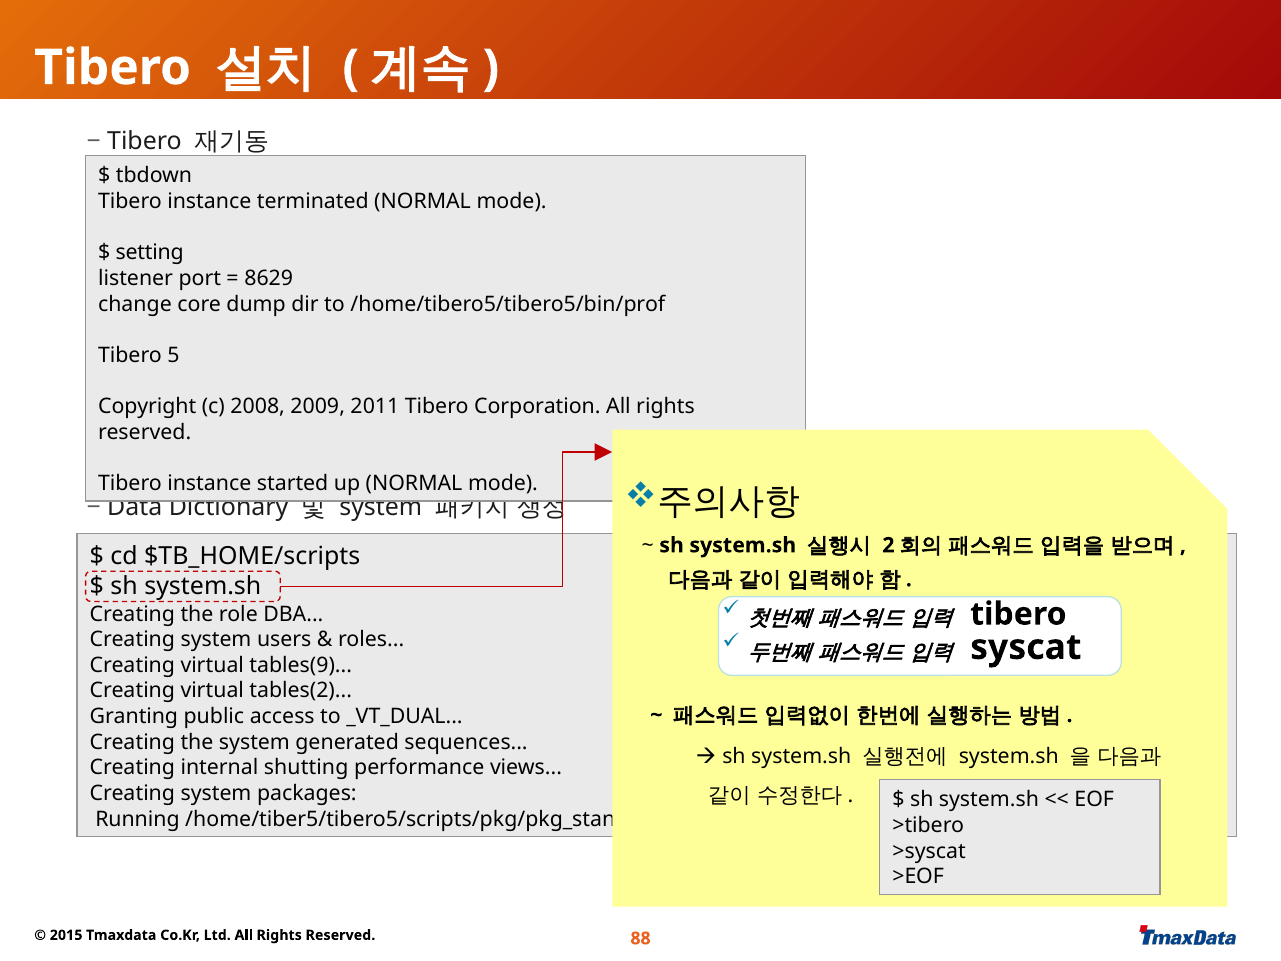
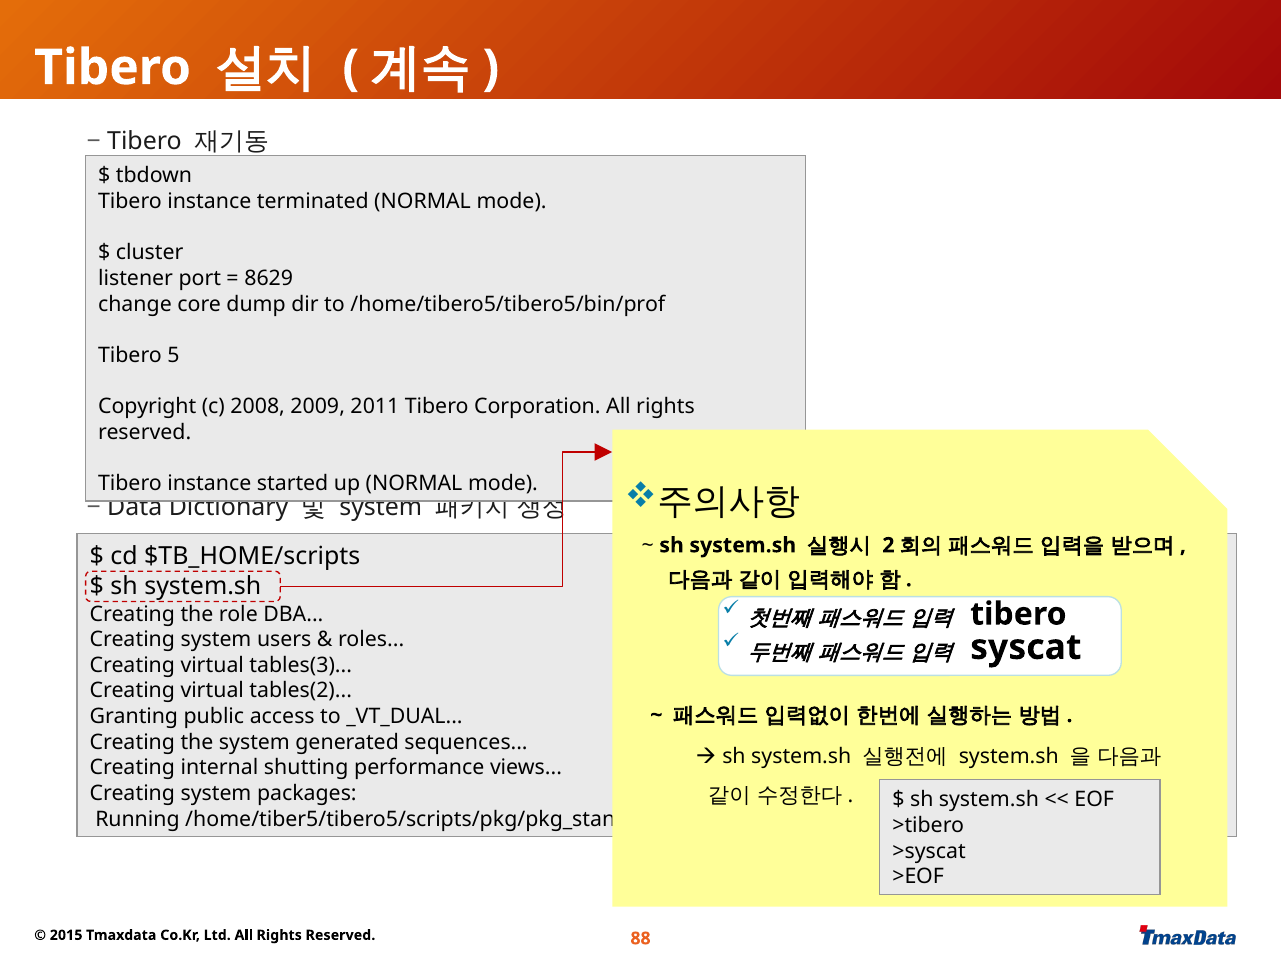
setting: setting -> cluster
tables(9: tables(9 -> tables(3
